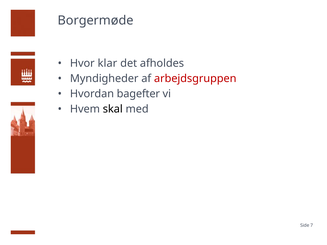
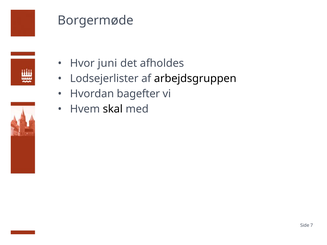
klar: klar -> juni
Myndigheder: Myndigheder -> Lodsejerlister
arbejdsgruppen colour: red -> black
